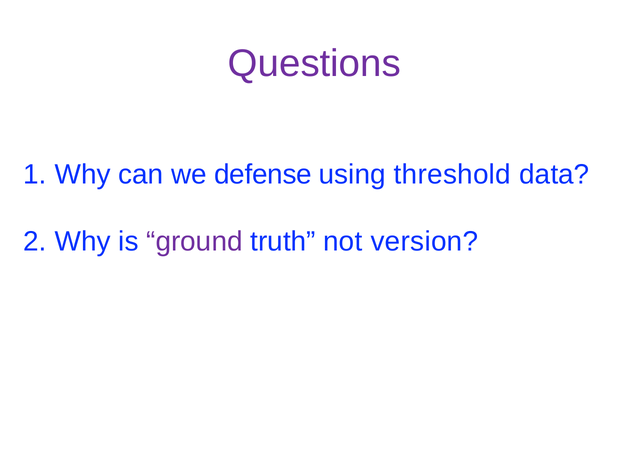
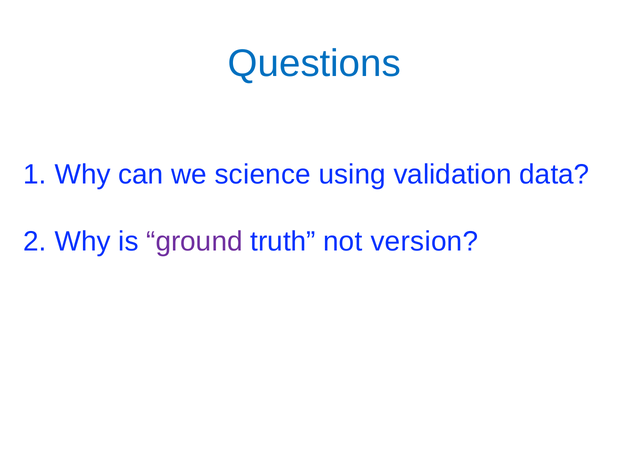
Questions colour: purple -> blue
defense: defense -> science
threshold: threshold -> validation
